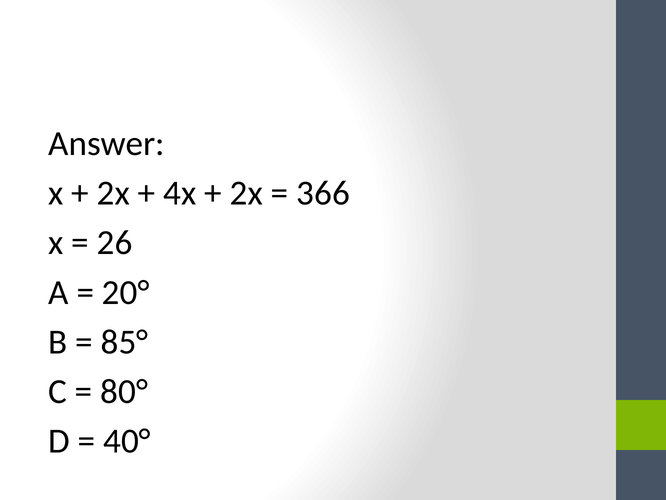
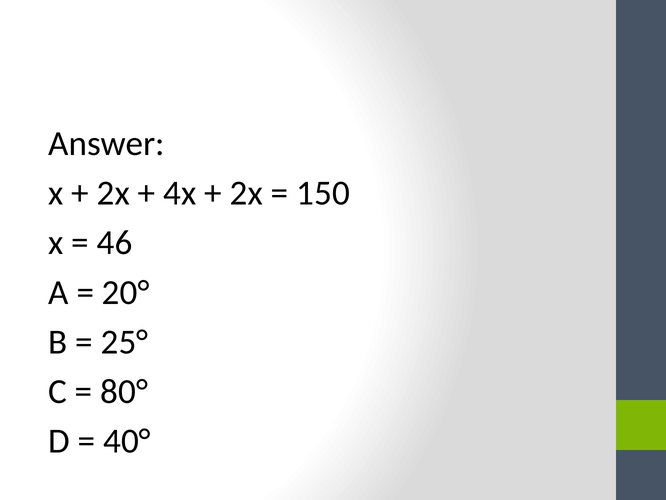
366: 366 -> 150
26: 26 -> 46
85°: 85° -> 25°
